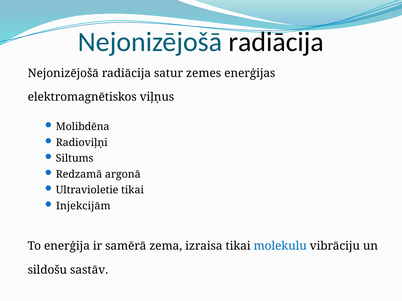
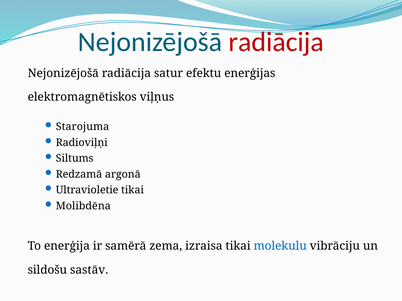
radiācija at (276, 42) colour: black -> red
zemes: zemes -> efektu
Molibdēna: Molibdēna -> Starojuma
Injekcijām: Injekcijām -> Molibdēna
